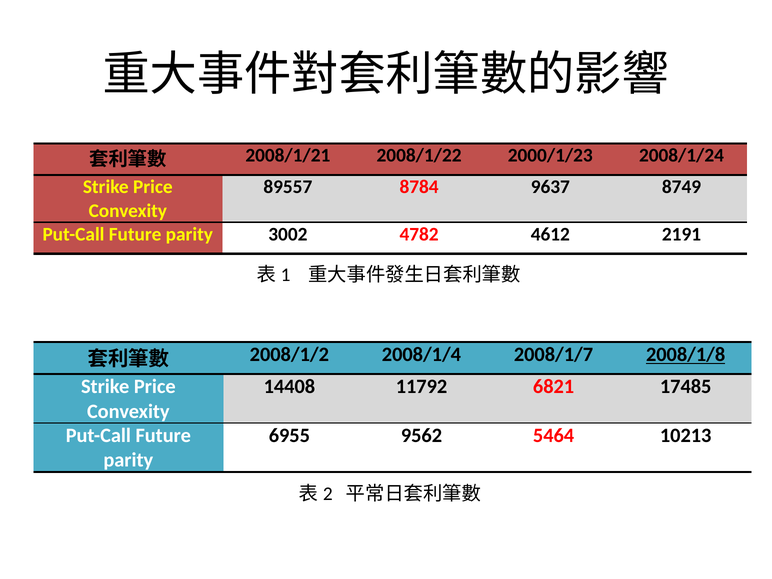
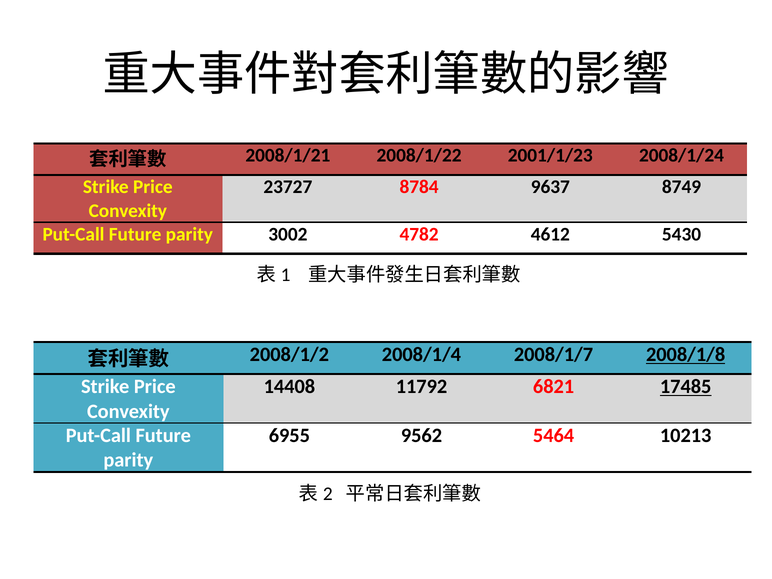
2000/1/23: 2000/1/23 -> 2001/1/23
89557: 89557 -> 23727
2191: 2191 -> 5430
17485 underline: none -> present
